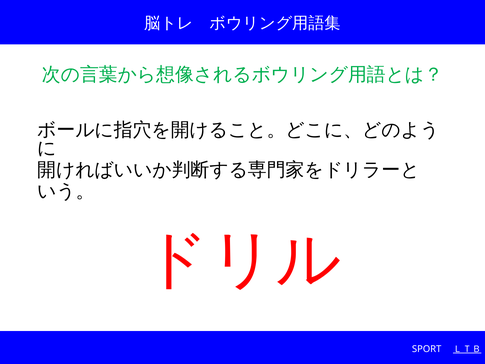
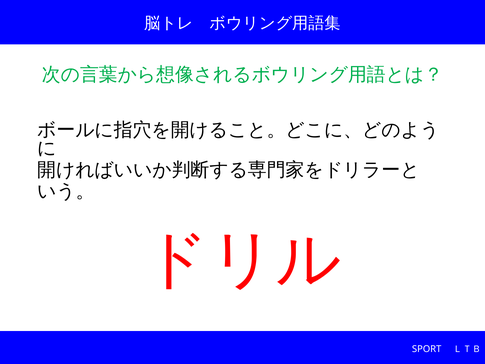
ＬＴＢ underline: present -> none
